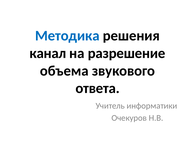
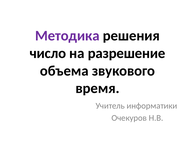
Методика colour: blue -> purple
канал: канал -> число
ответа: ответа -> время
